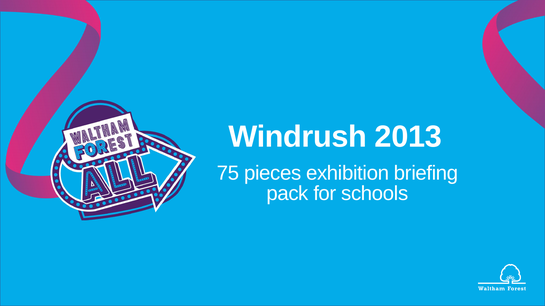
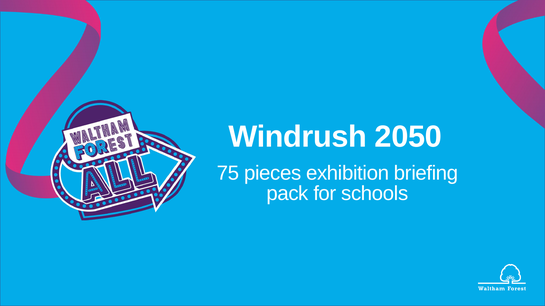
2013: 2013 -> 2050
